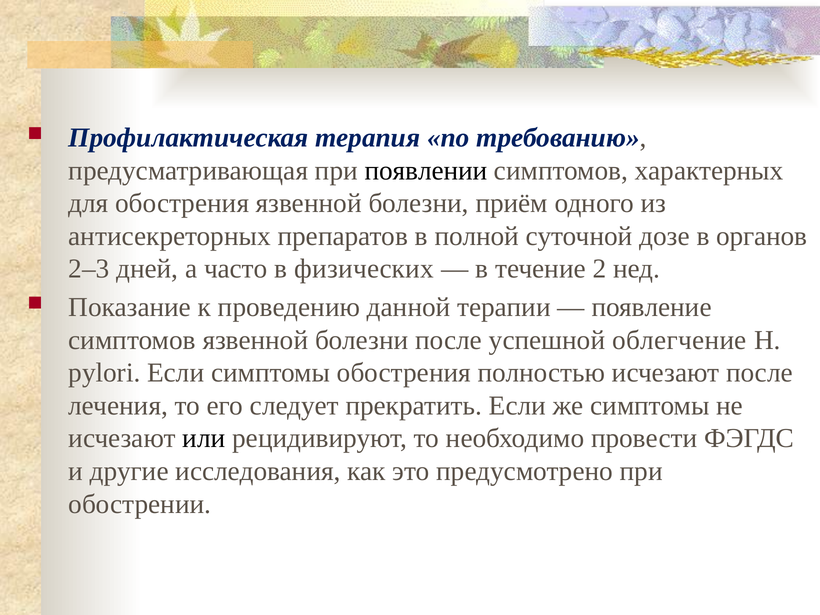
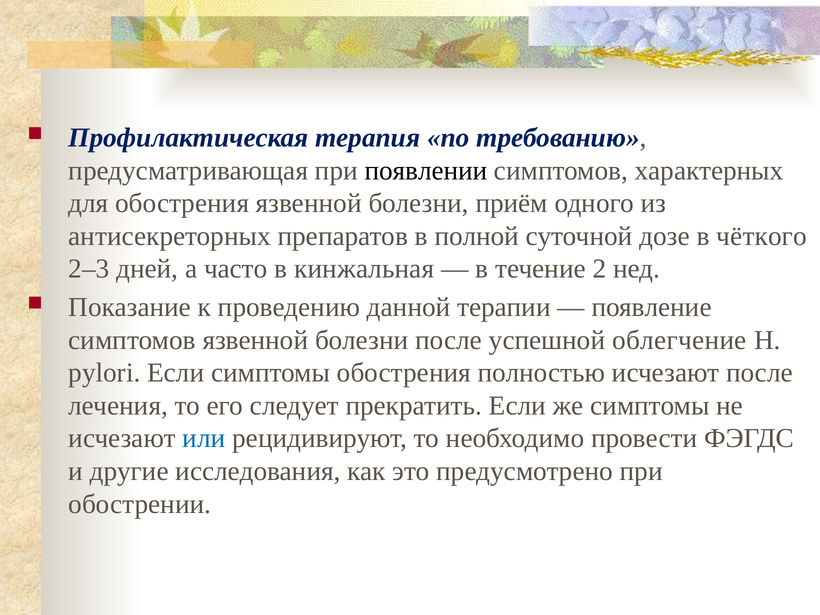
органов: органов -> чёткого
физических: физических -> кинжальная
или colour: black -> blue
